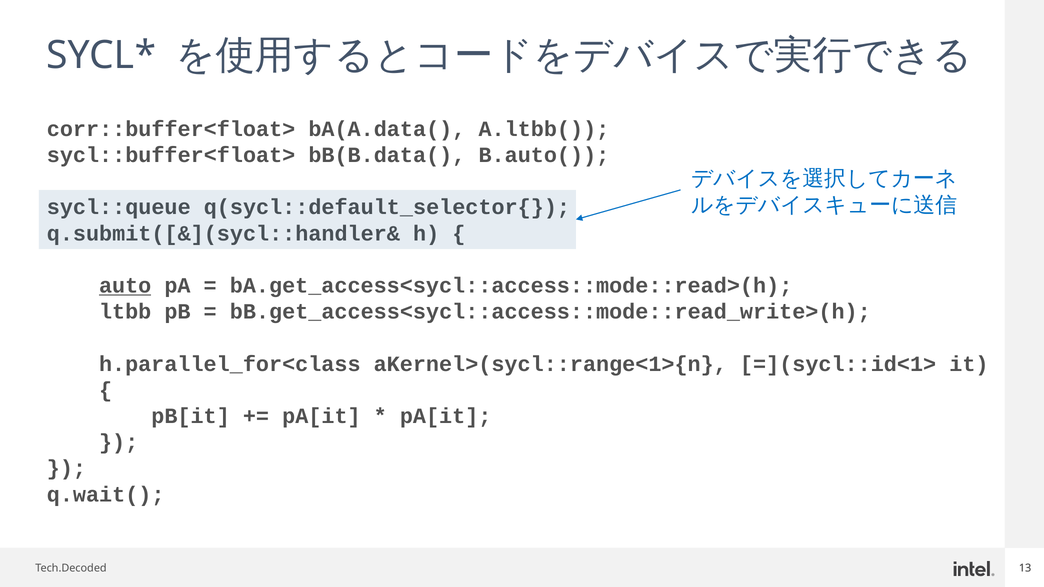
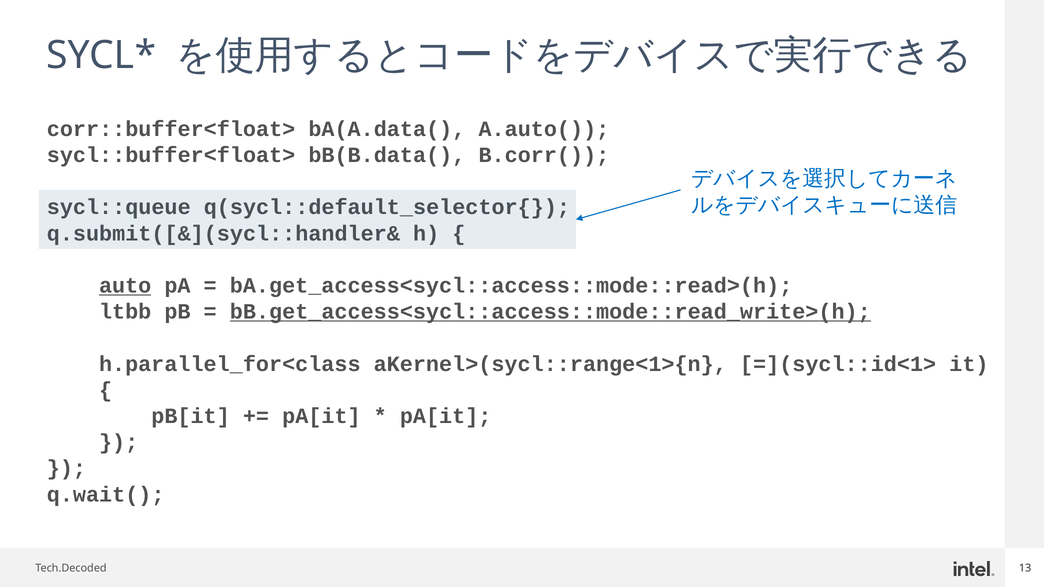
A.ltbb(: A.ltbb( -> A.auto(
B.auto(: B.auto( -> B.corr(
bB.get_access<sycl::access::mode::read_write>(h underline: none -> present
